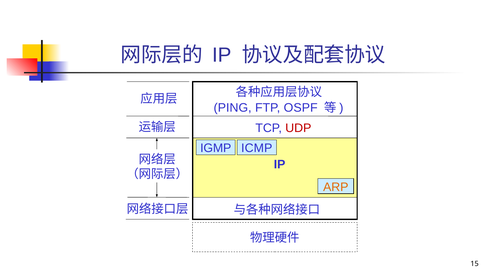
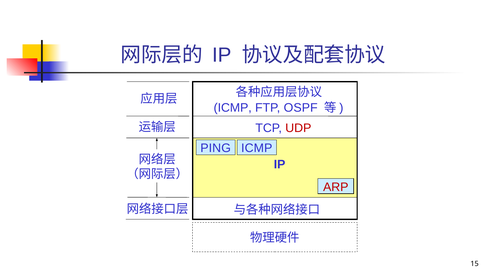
PING at (233, 108): PING -> ICMP
IGMP: IGMP -> PING
ARP colour: orange -> red
